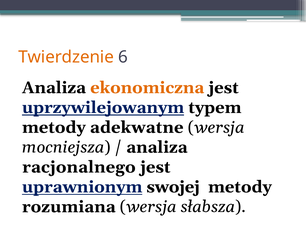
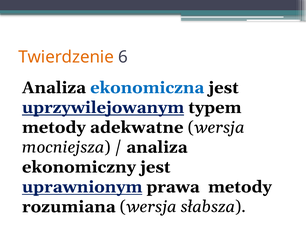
ekonomiczna colour: orange -> blue
racjonalnego: racjonalnego -> ekonomiczny
swojej: swojej -> prawa
